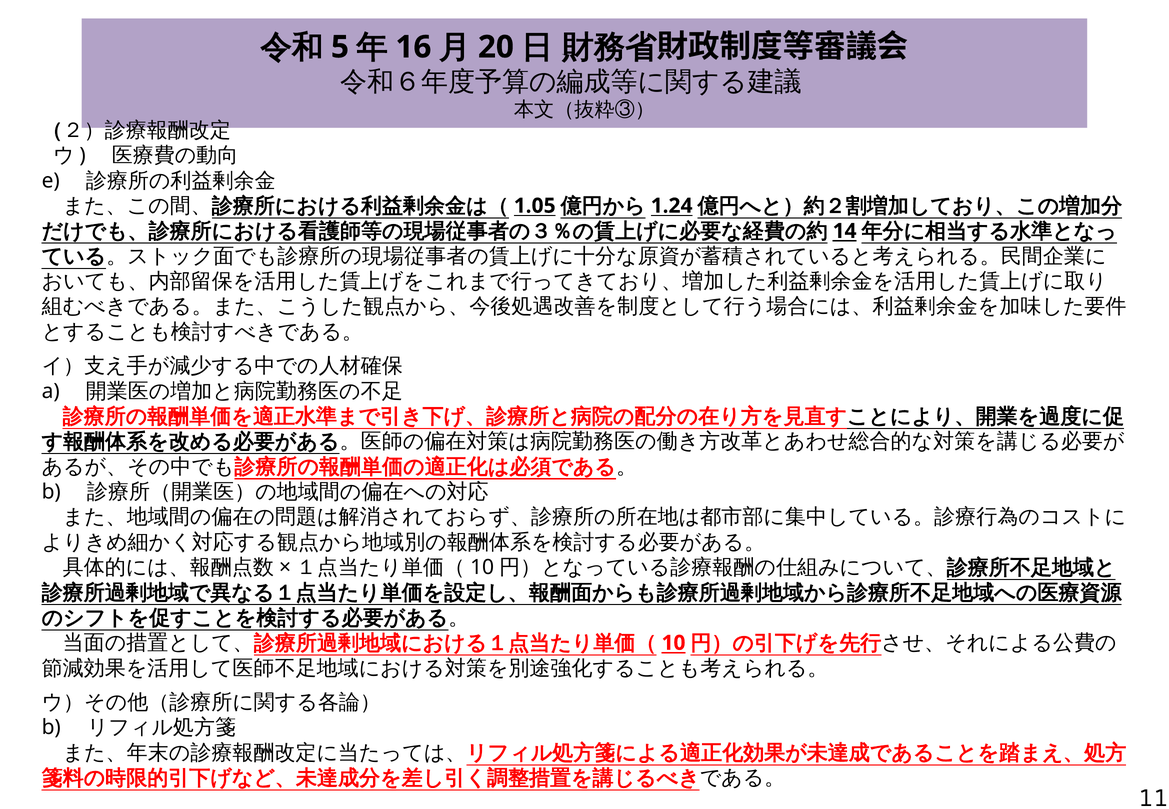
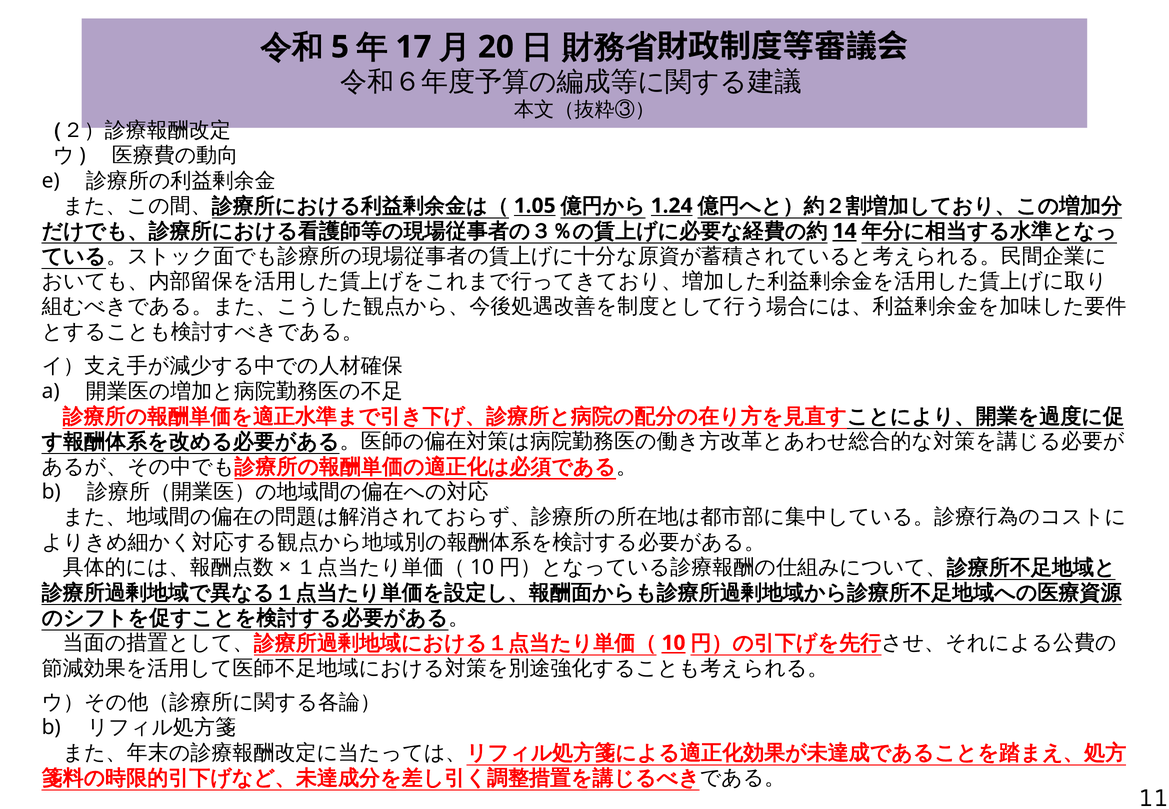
16: 16 -> 17
